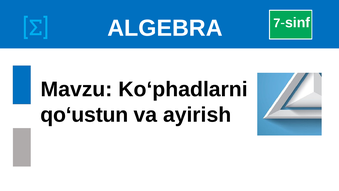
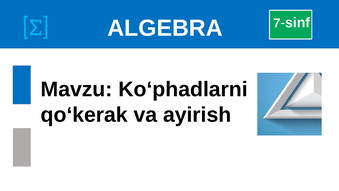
qo‘ustun: qo‘ustun -> qo‘kerak
